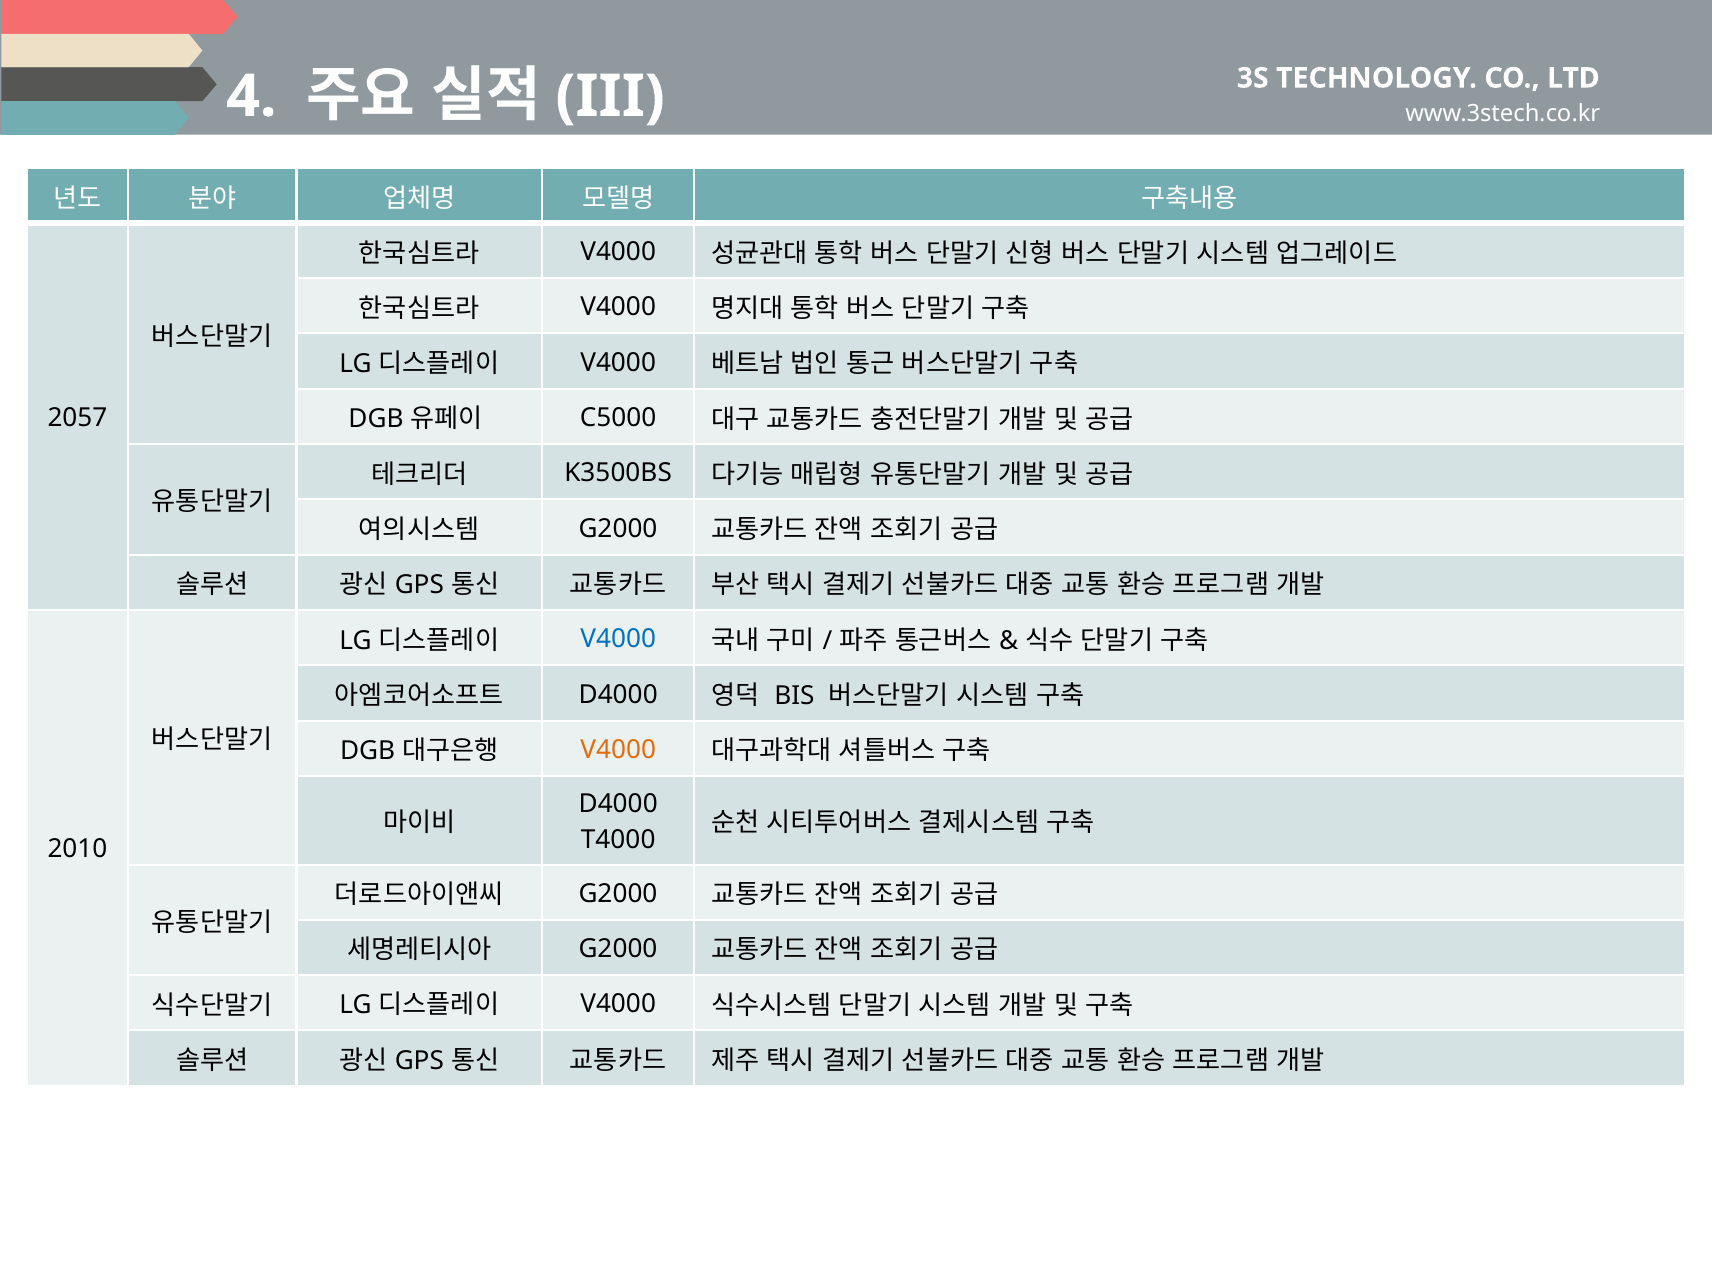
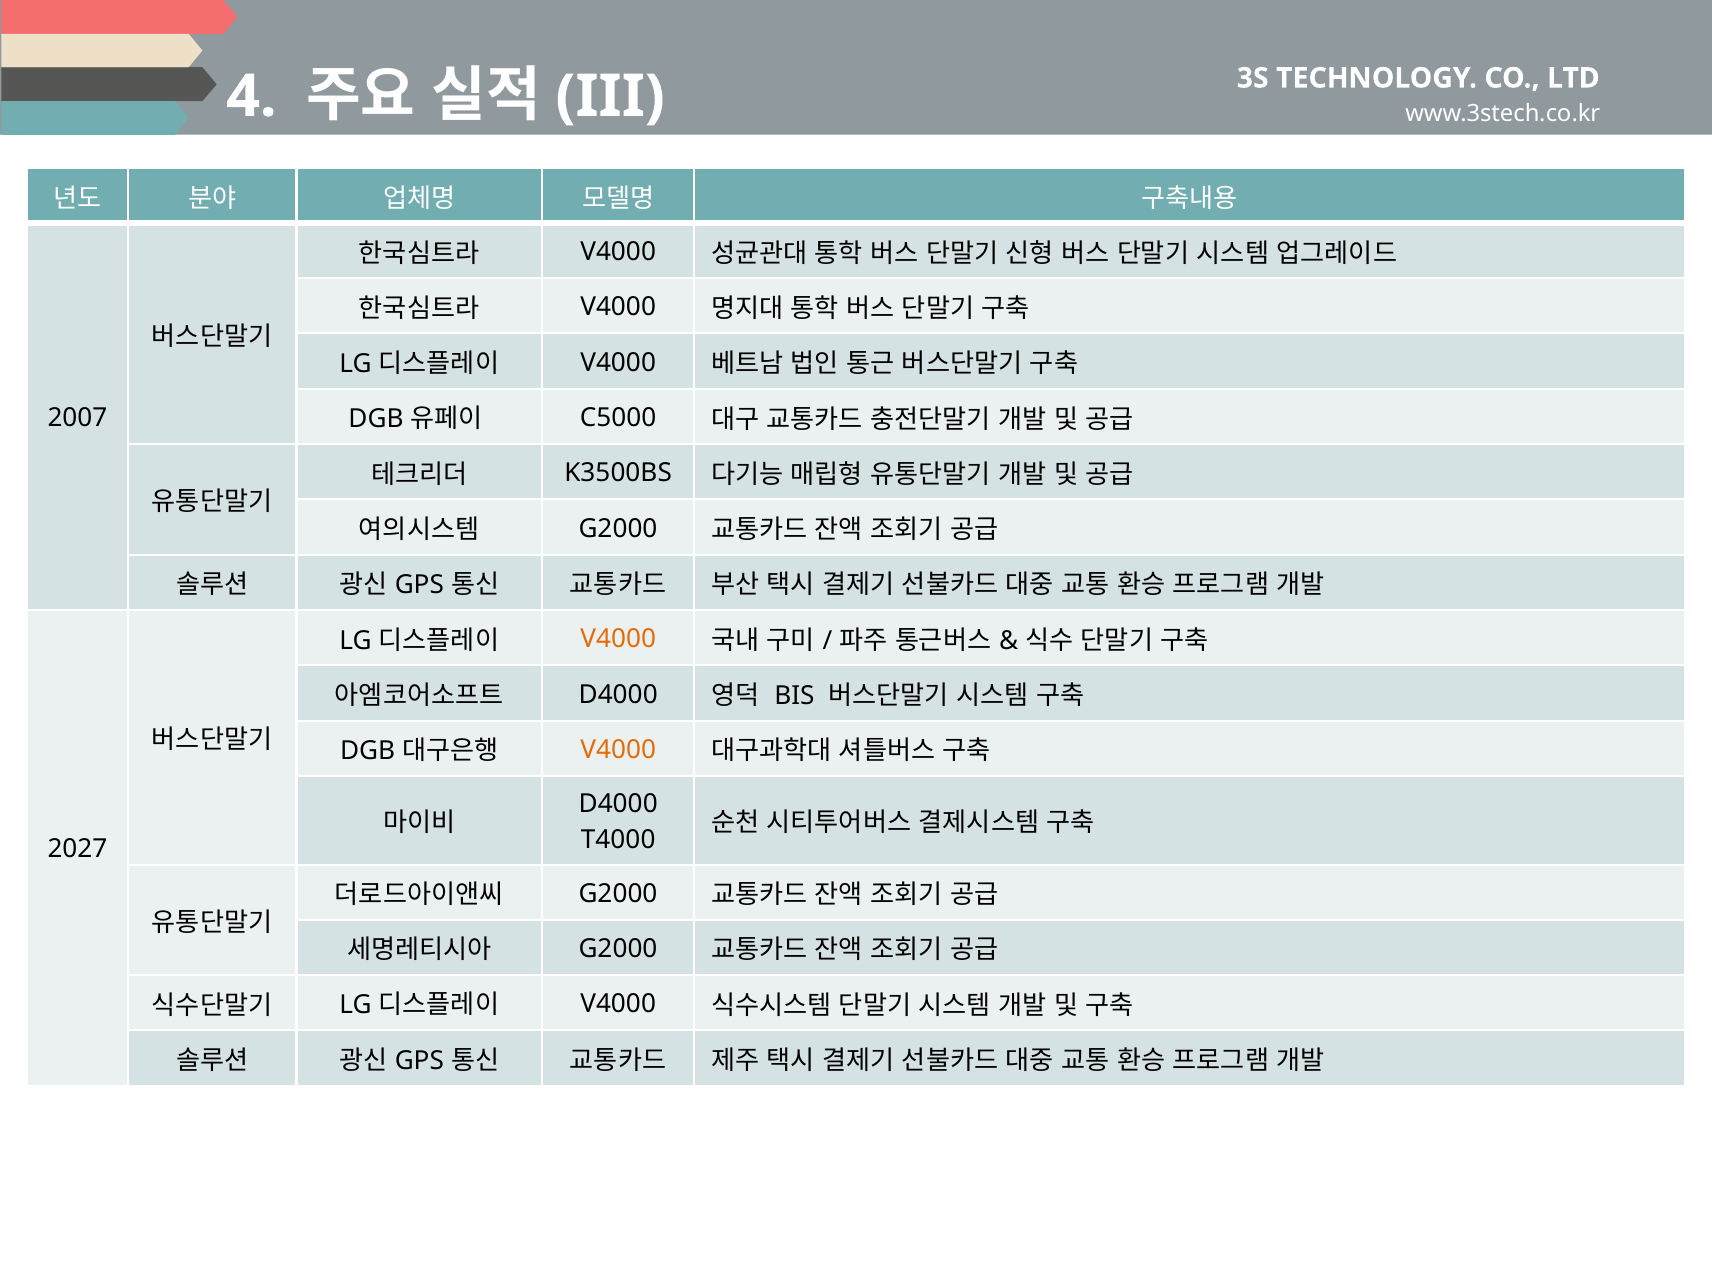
2057: 2057 -> 2007
V4000 at (618, 639) colour: blue -> orange
2010: 2010 -> 2027
